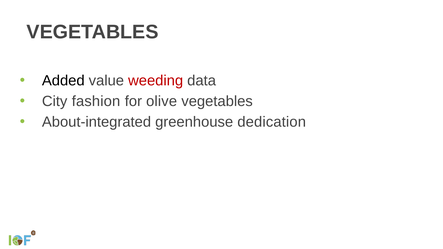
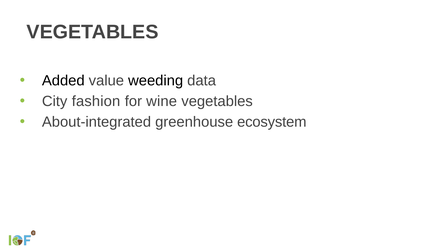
weeding colour: red -> black
olive: olive -> wine
dedication: dedication -> ecosystem
